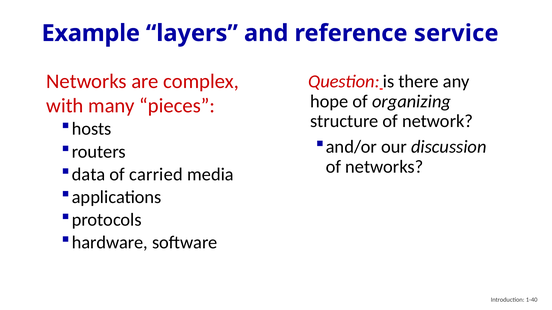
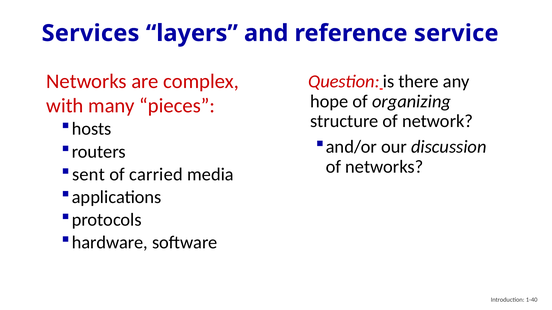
Example: Example -> Services
data: data -> sent
